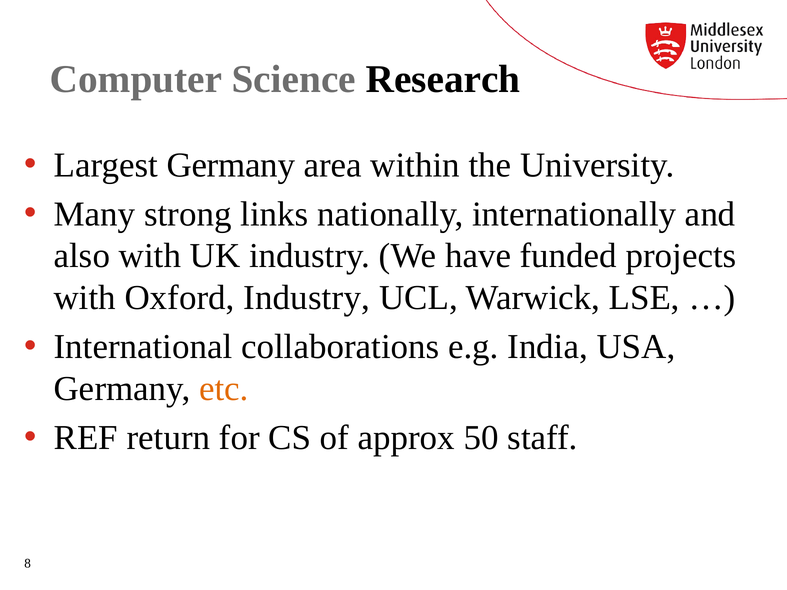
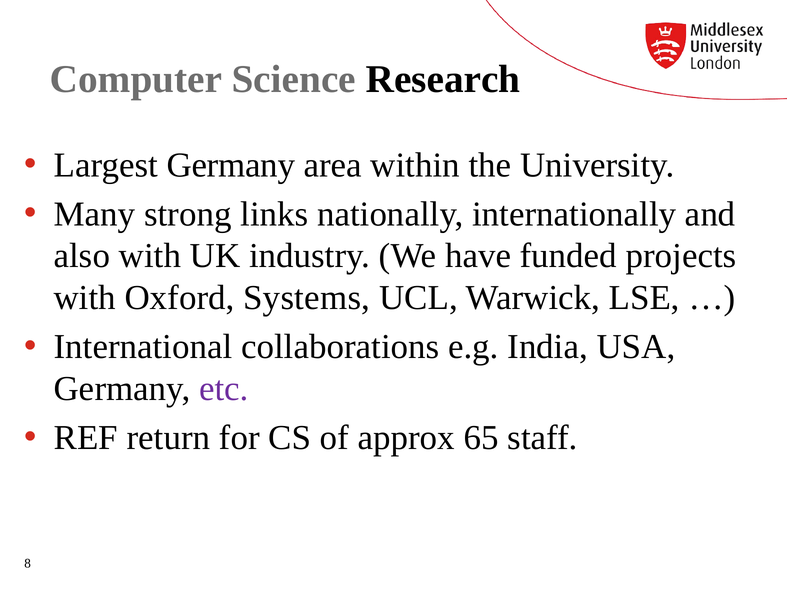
Oxford Industry: Industry -> Systems
etc colour: orange -> purple
50: 50 -> 65
